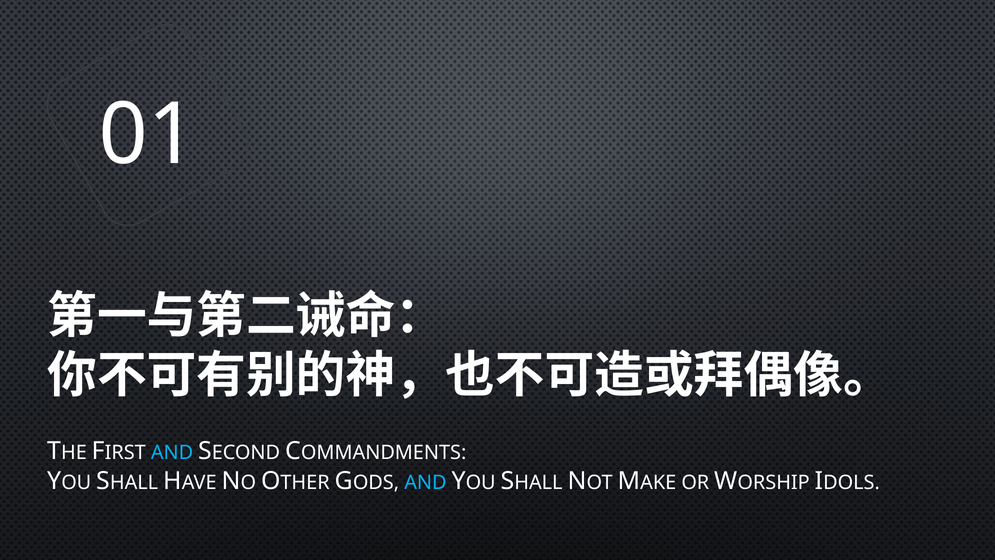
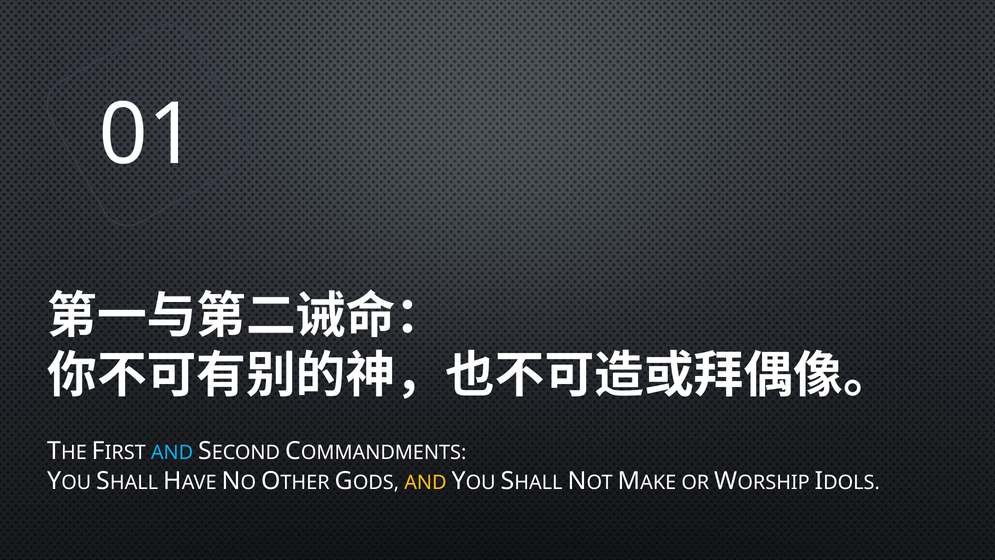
AND at (425, 482) colour: light blue -> yellow
